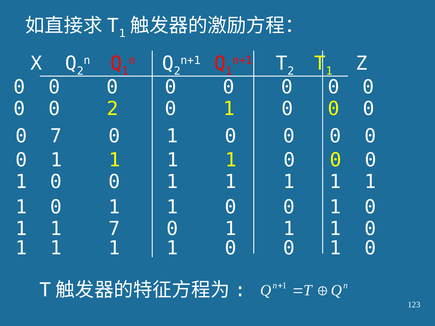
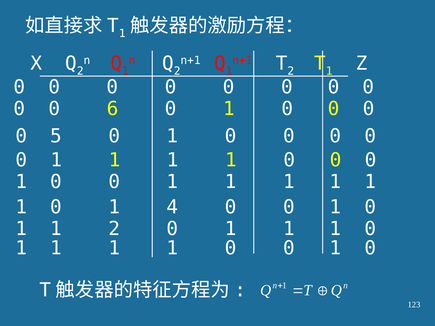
0 2: 2 -> 6
0 7: 7 -> 5
1 at (172, 207): 1 -> 4
1 7: 7 -> 2
